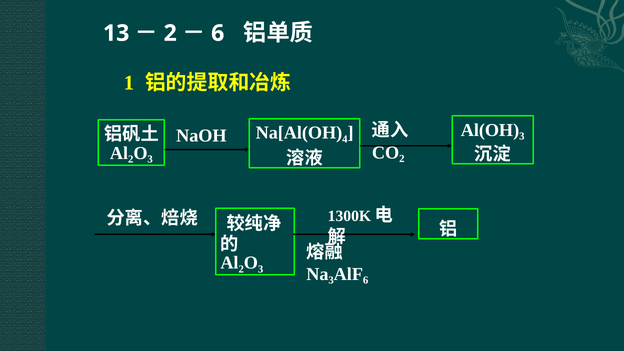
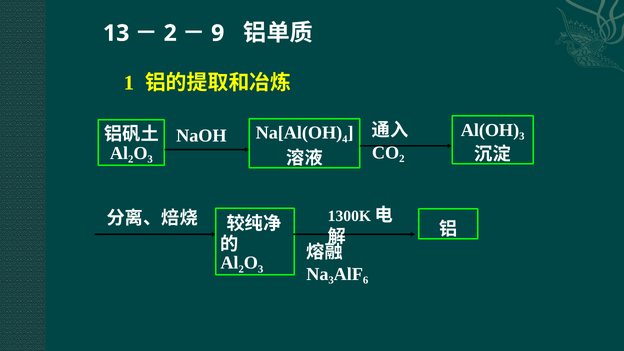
6 at (218, 33): 6 -> 9
